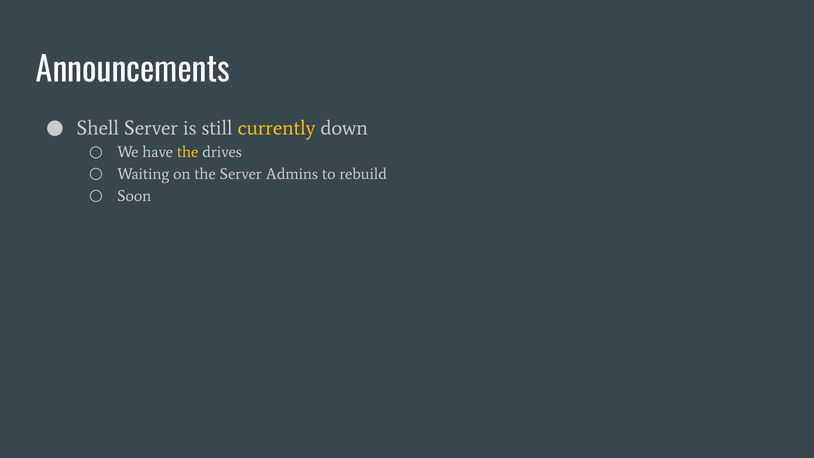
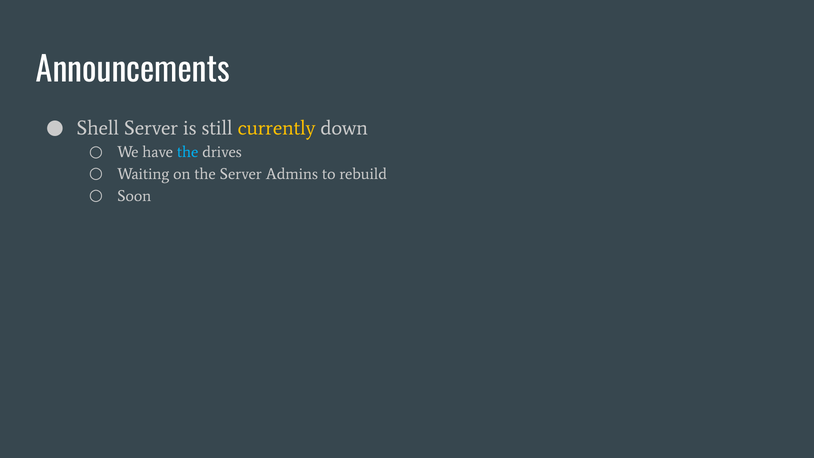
the at (188, 152) colour: yellow -> light blue
